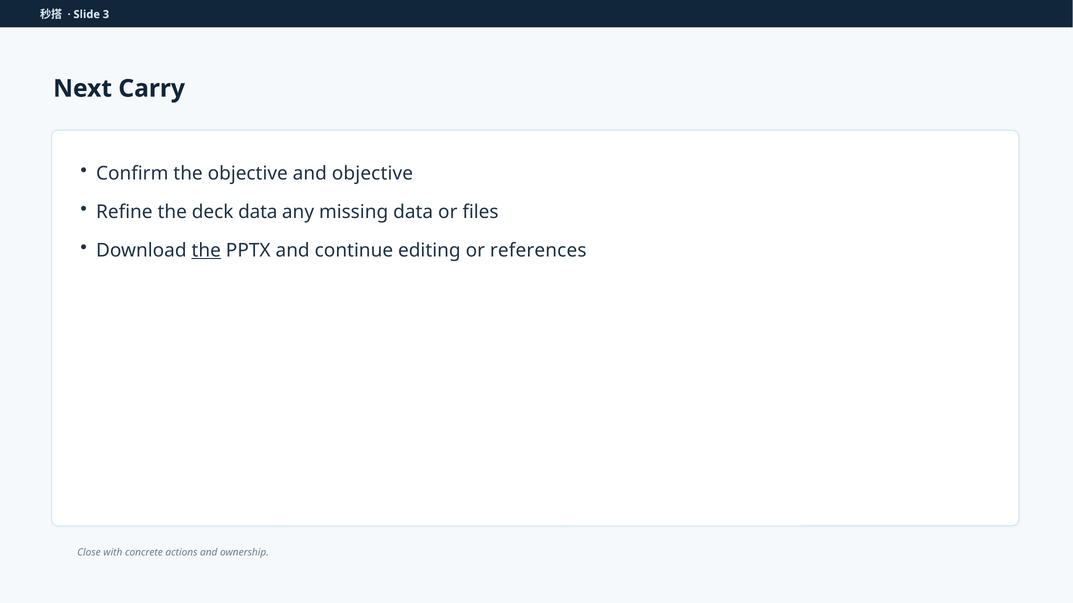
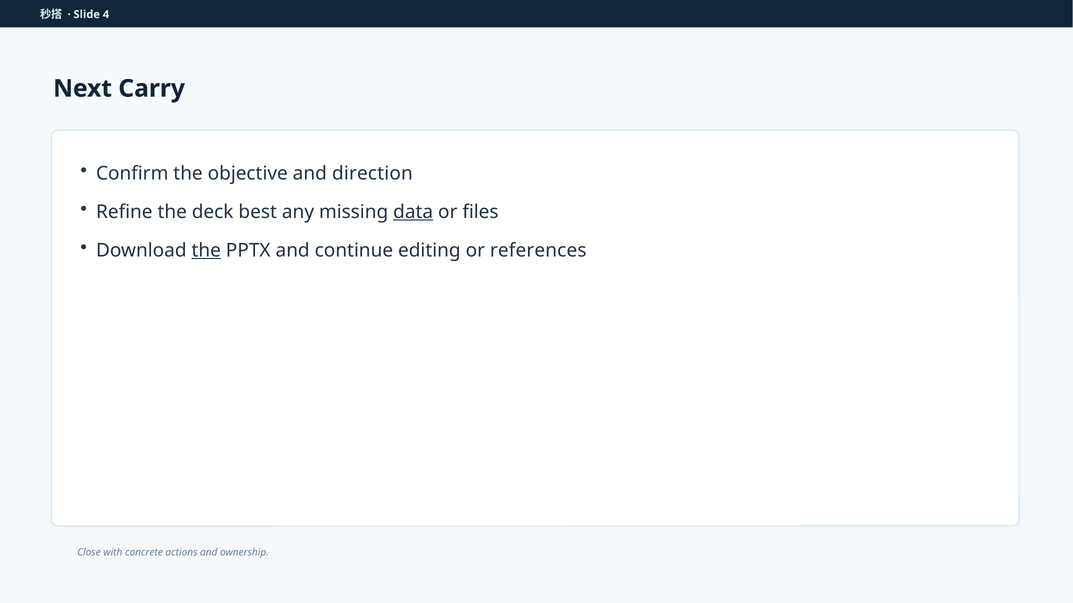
3: 3 -> 4
and objective: objective -> direction
deck data: data -> best
data at (413, 212) underline: none -> present
